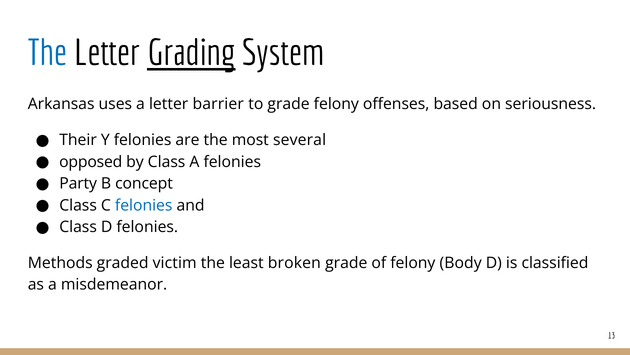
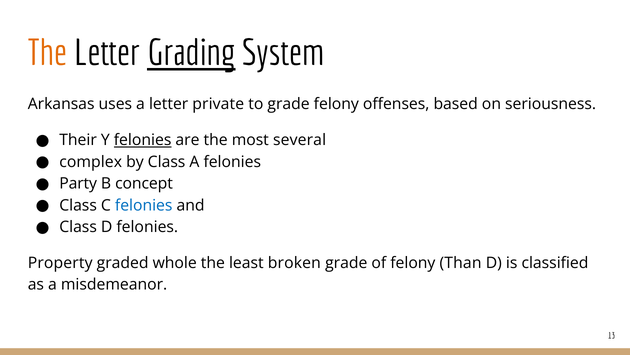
The at (48, 53) colour: blue -> orange
barrier: barrier -> private
felonies at (143, 140) underline: none -> present
opposed: opposed -> complex
Methods: Methods -> Property
victim: victim -> whole
Body: Body -> Than
